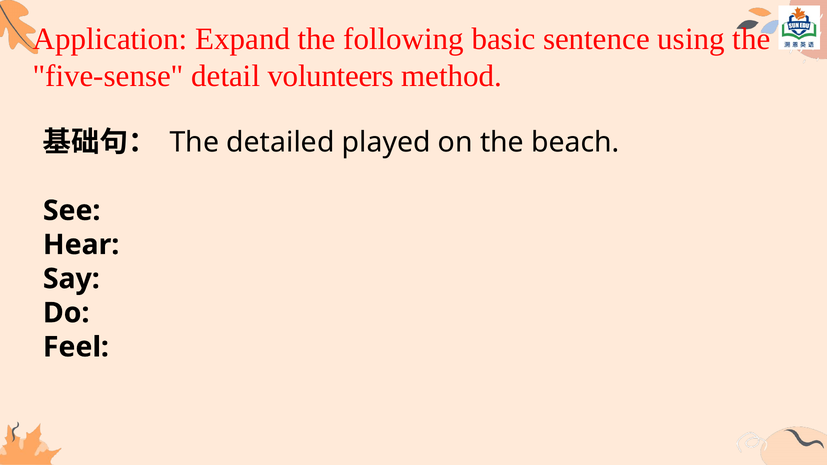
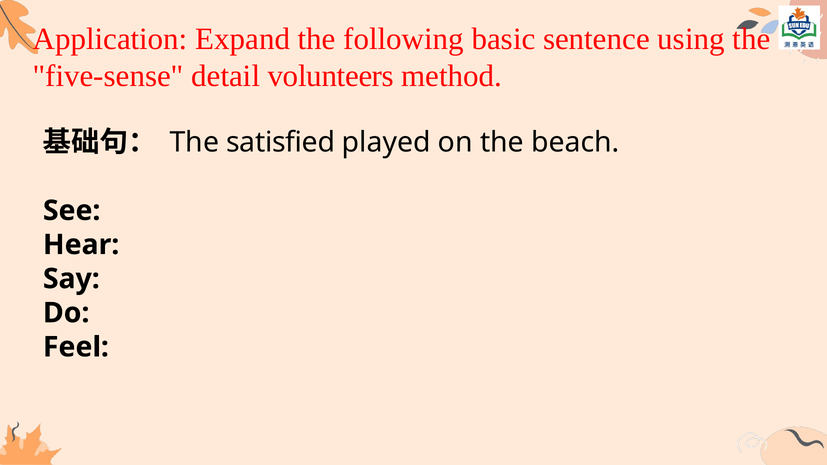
detailed: detailed -> satisfied
